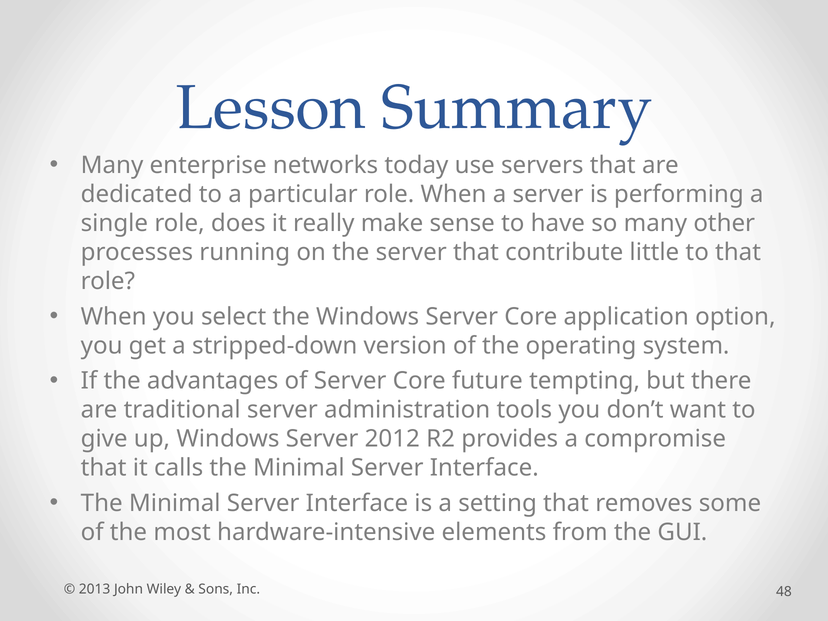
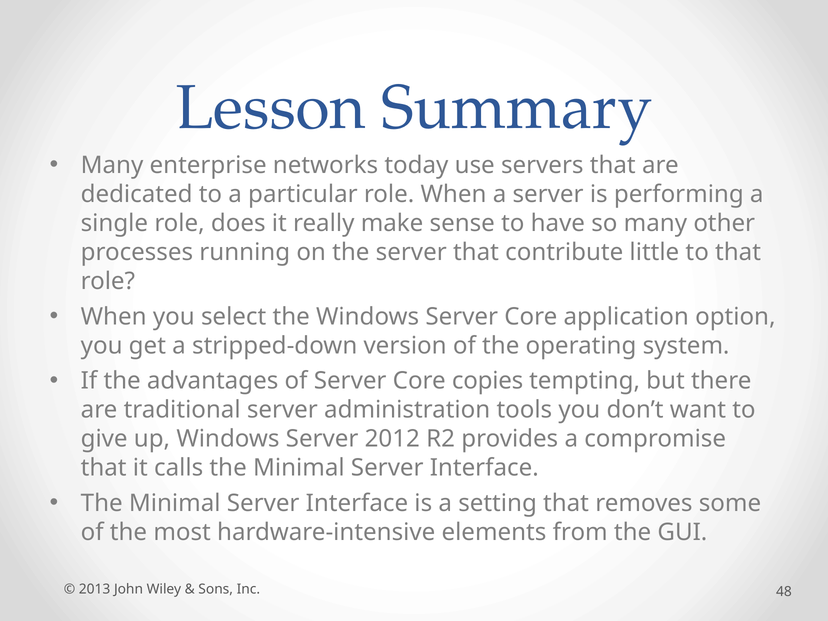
future: future -> copies
